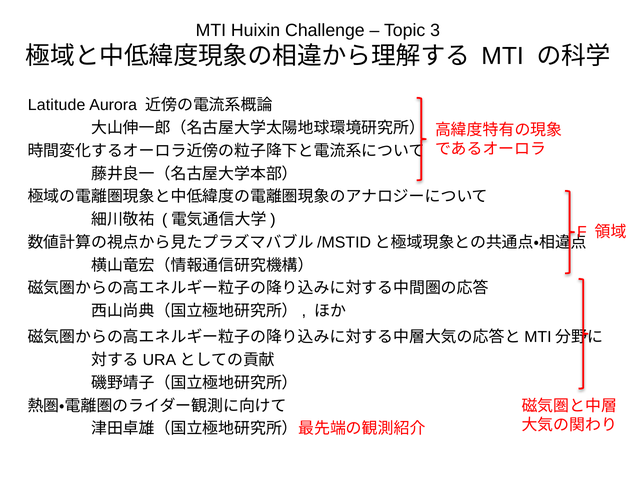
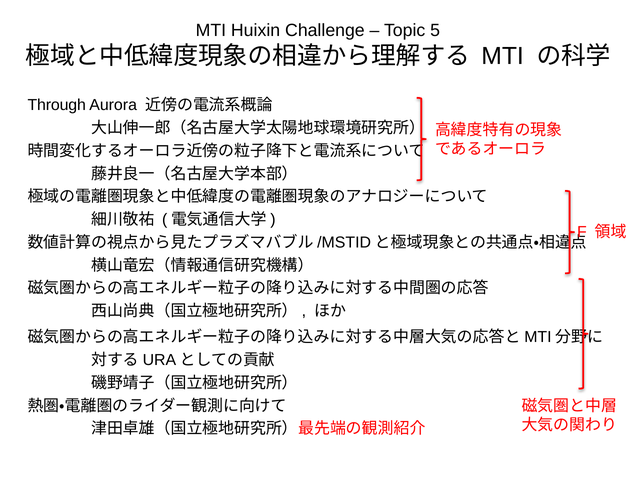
3: 3 -> 5
Latitude: Latitude -> Through
